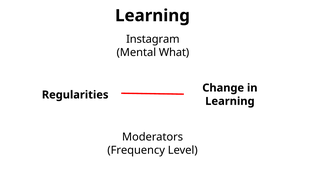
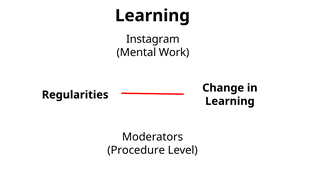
What: What -> Work
Frequency: Frequency -> Procedure
